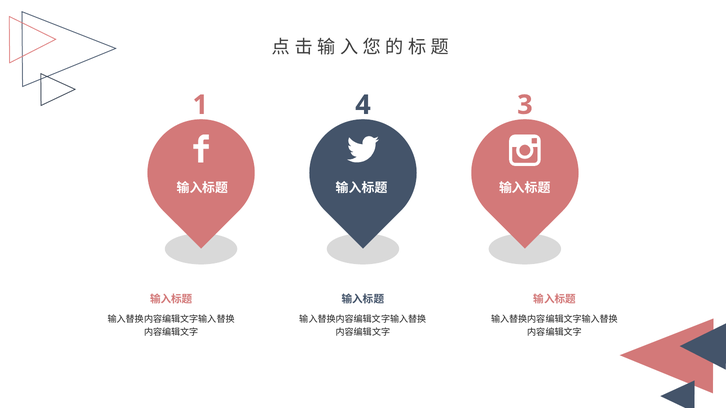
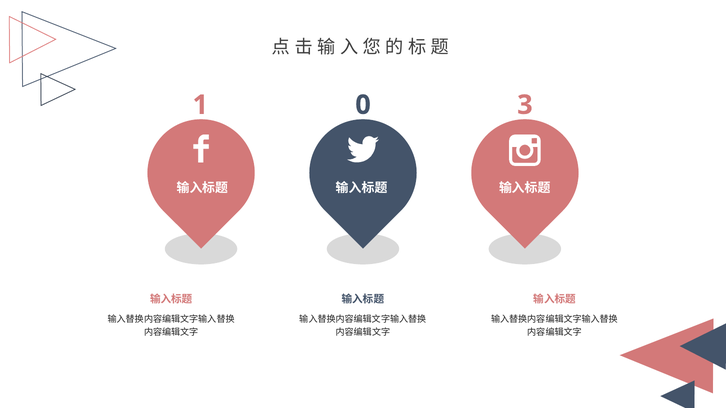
4: 4 -> 0
